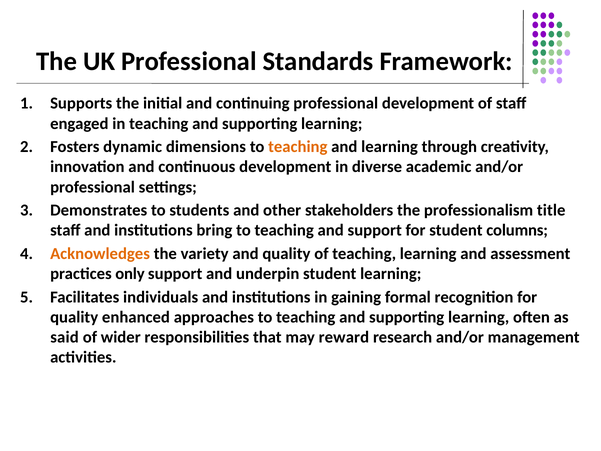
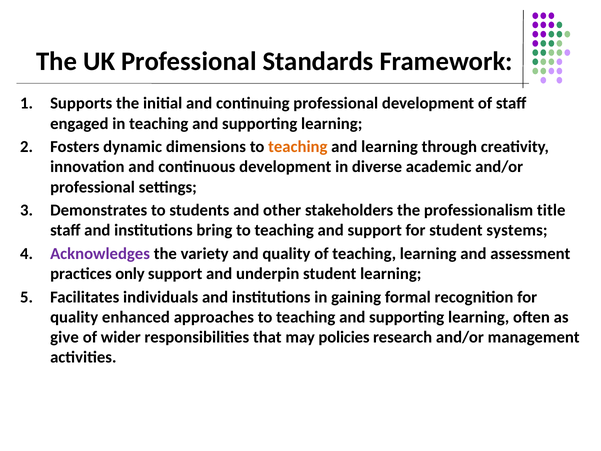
columns: columns -> systems
Acknowledges colour: orange -> purple
said: said -> give
reward: reward -> policies
